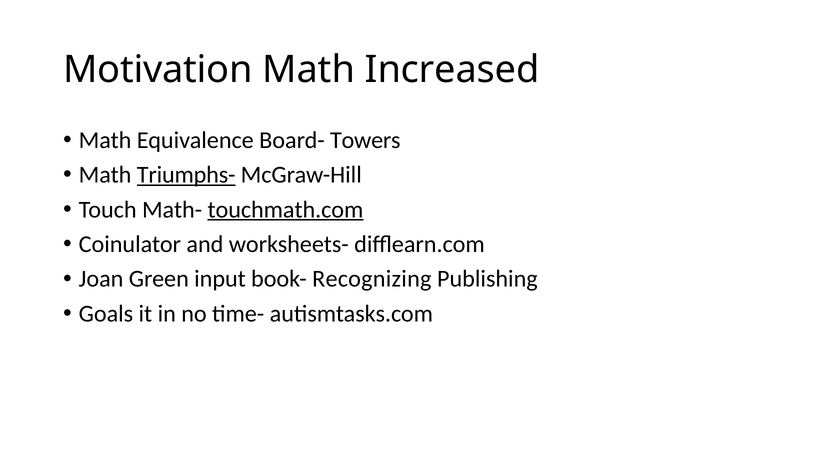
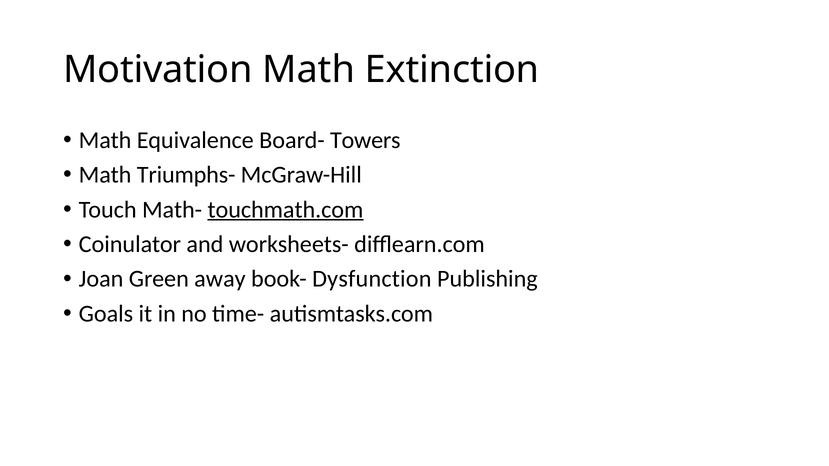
Increased: Increased -> Extinction
Triumphs- underline: present -> none
input: input -> away
Recognizing: Recognizing -> Dysfunction
